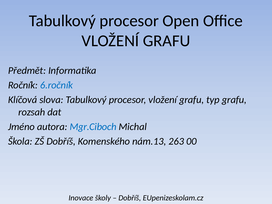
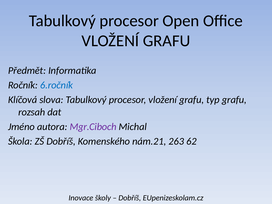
Mgr.Ciboch colour: blue -> purple
nám.13: nám.13 -> nám.21
00: 00 -> 62
